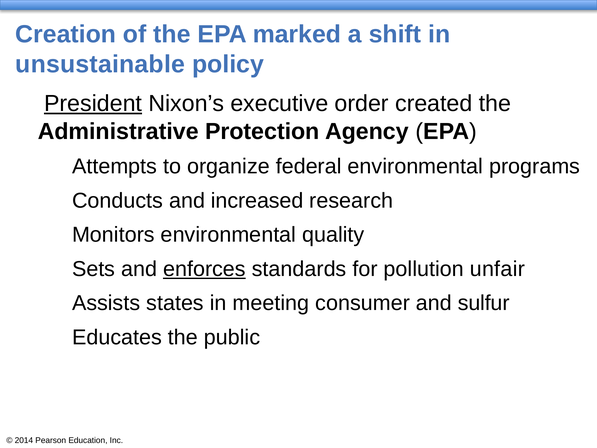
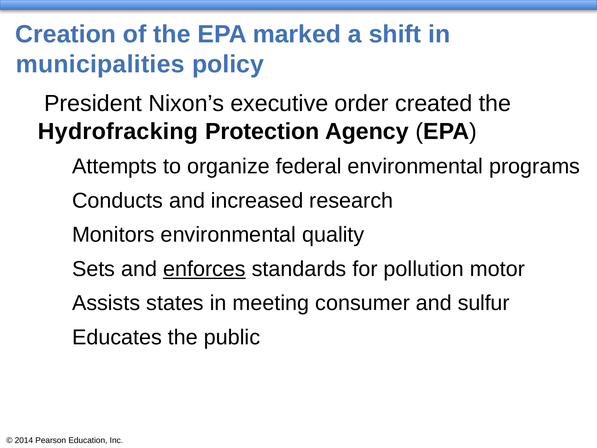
unsustainable: unsustainable -> municipalities
President underline: present -> none
Administrative: Administrative -> Hydrofracking
unfair: unfair -> motor
